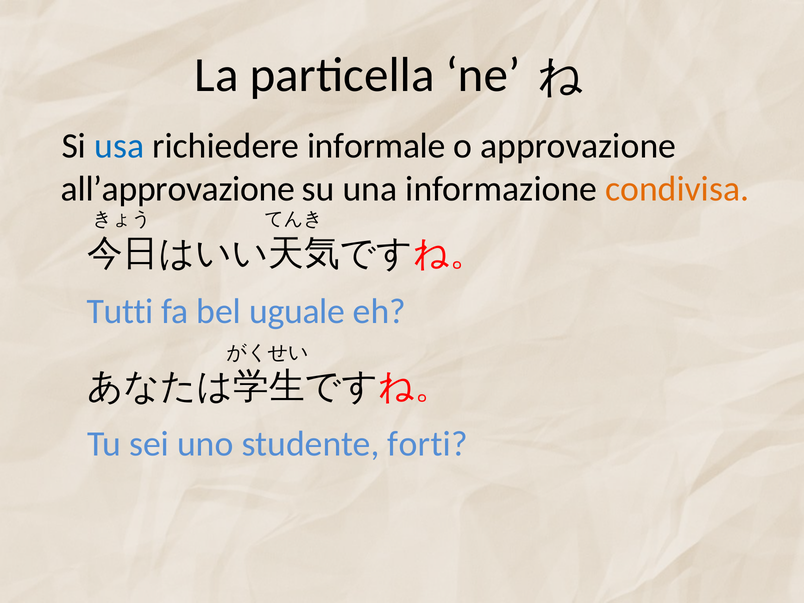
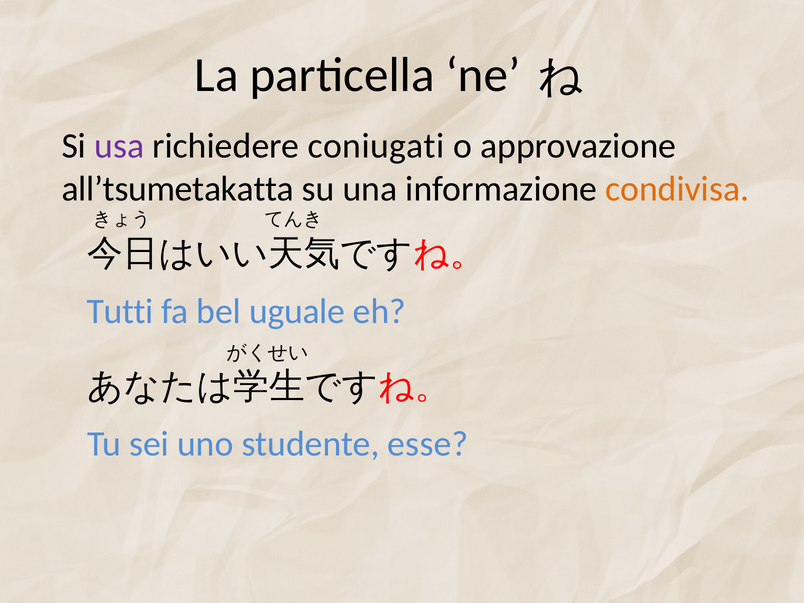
usa colour: blue -> purple
informale: informale -> coniugati
all’approvazione: all’approvazione -> all’tsumetakatta
forti: forti -> esse
